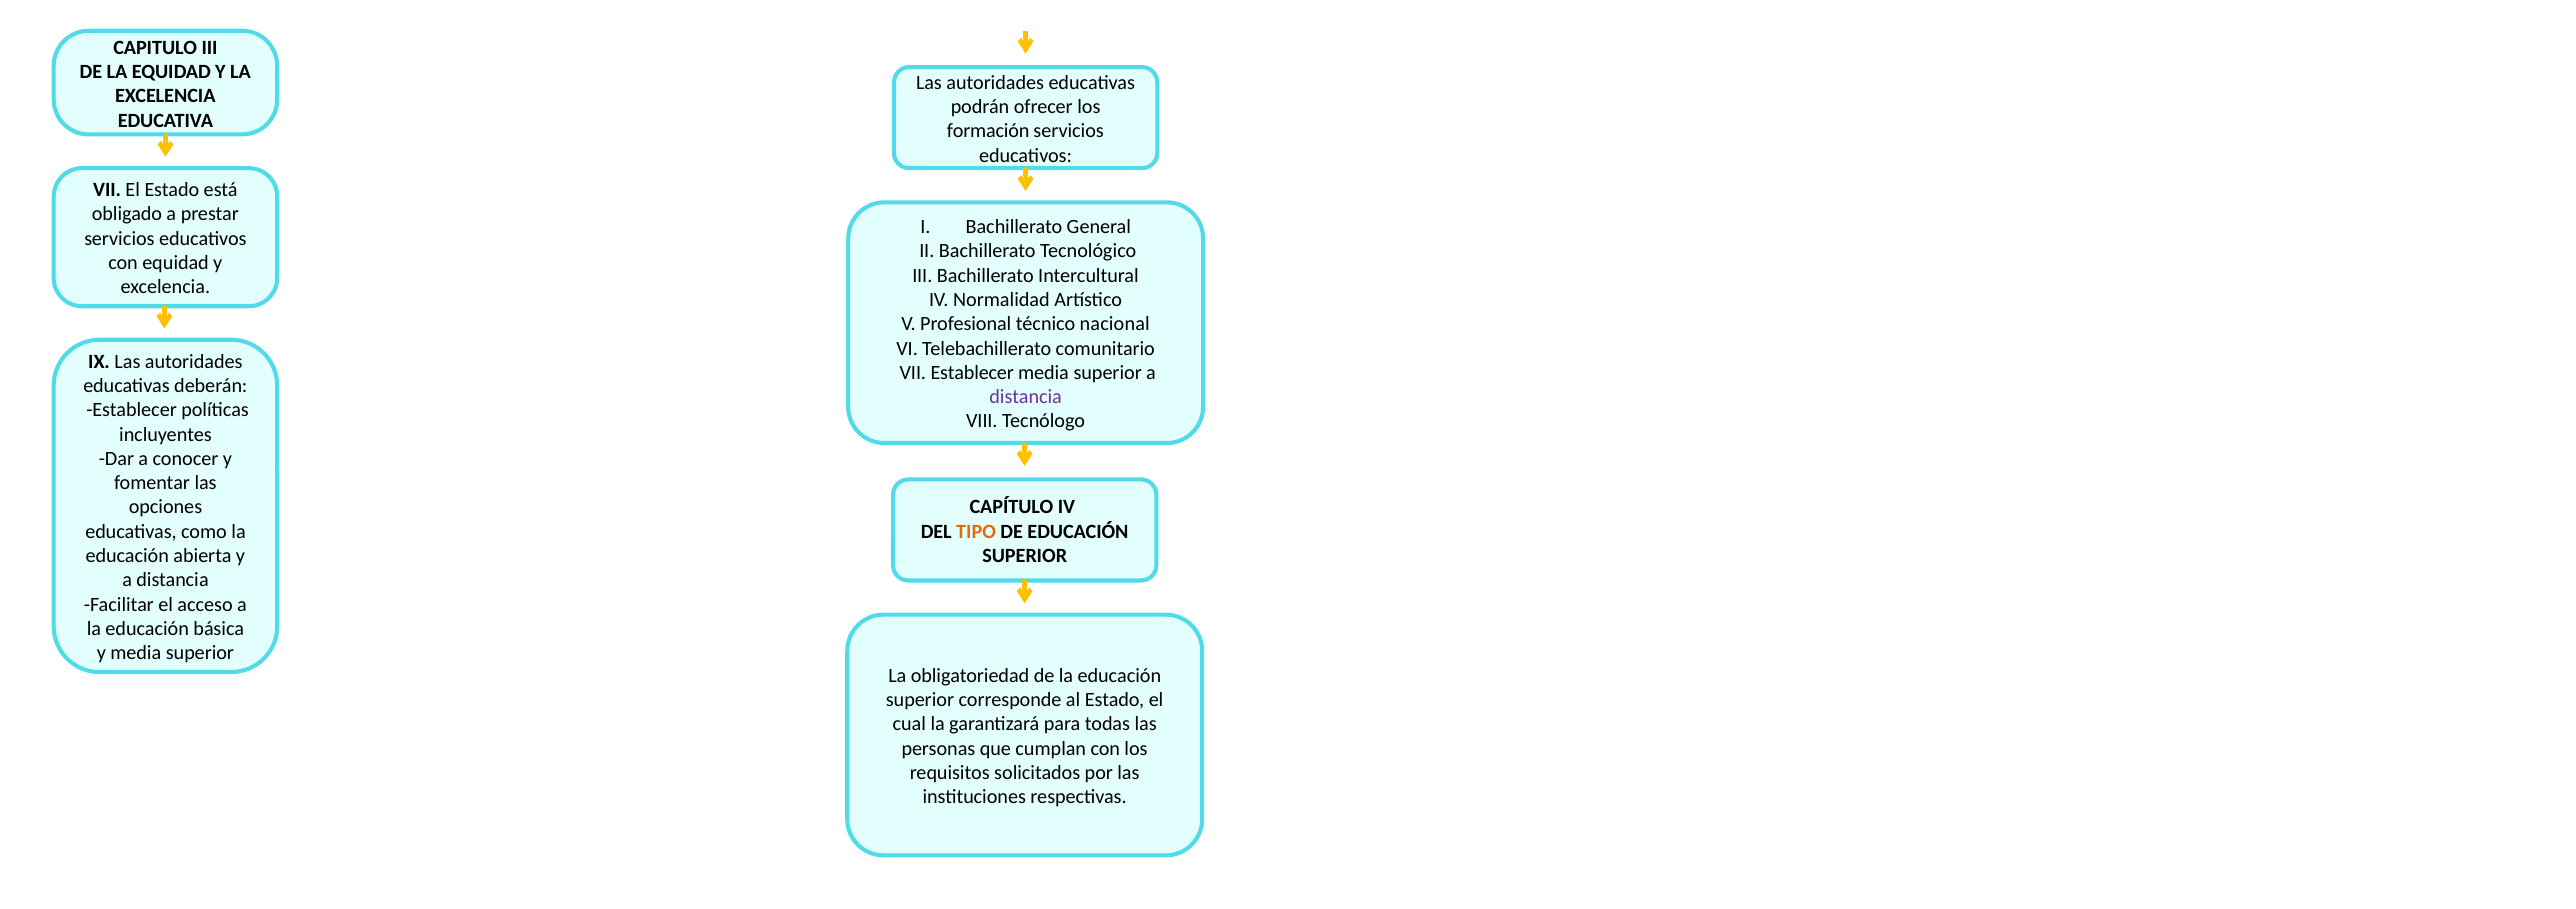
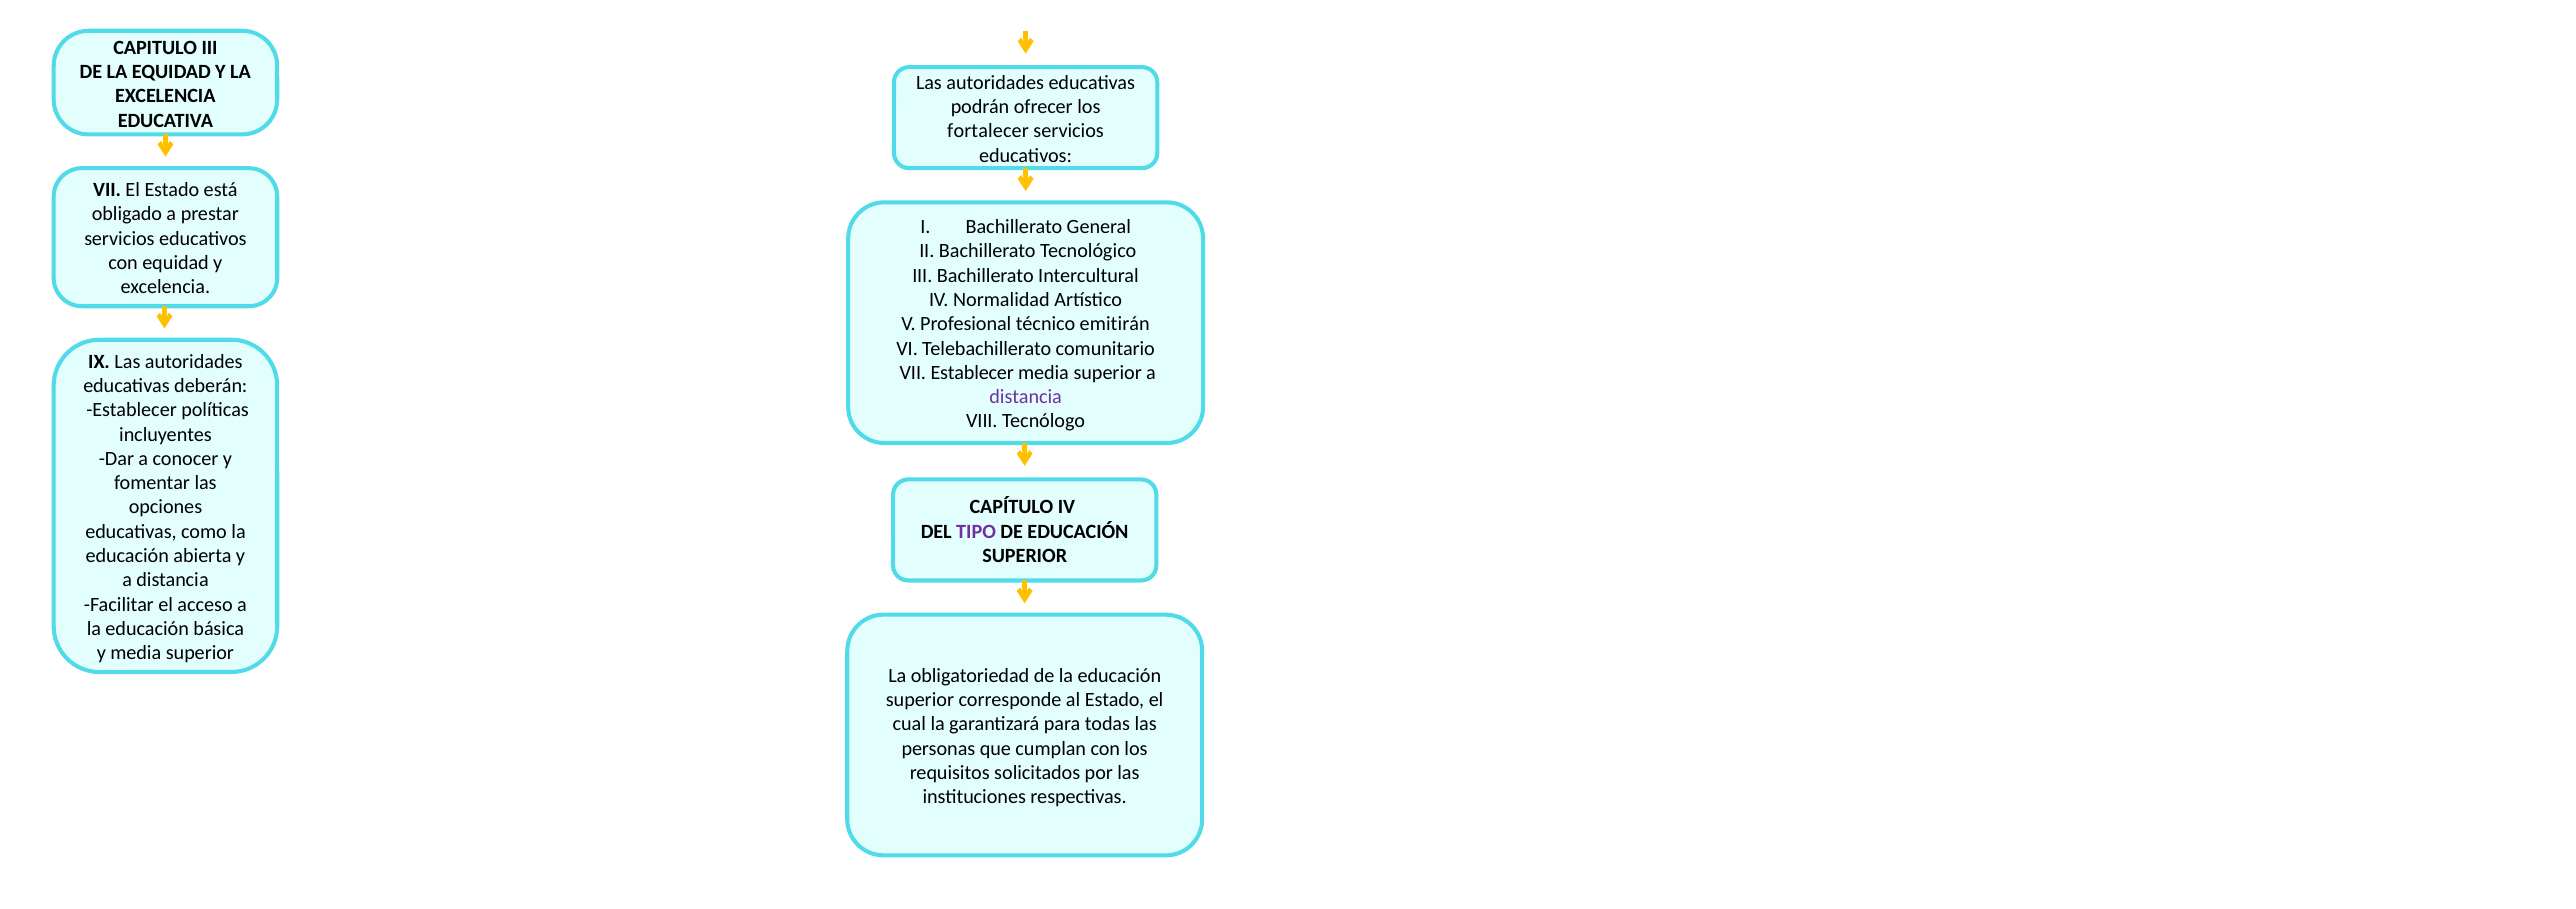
formación: formación -> fortalecer
nacional: nacional -> emitirán
TIPO colour: orange -> purple
